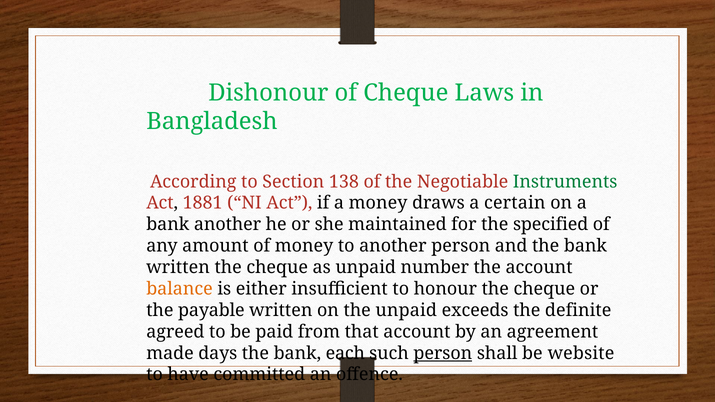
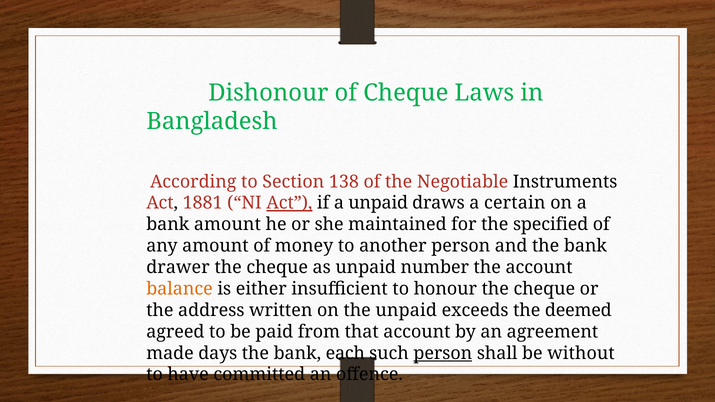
Instruments colour: green -> black
Act at (289, 203) underline: none -> present
a money: money -> unpaid
bank another: another -> amount
written at (178, 268): written -> drawer
payable: payable -> address
definite: definite -> deemed
website: website -> without
